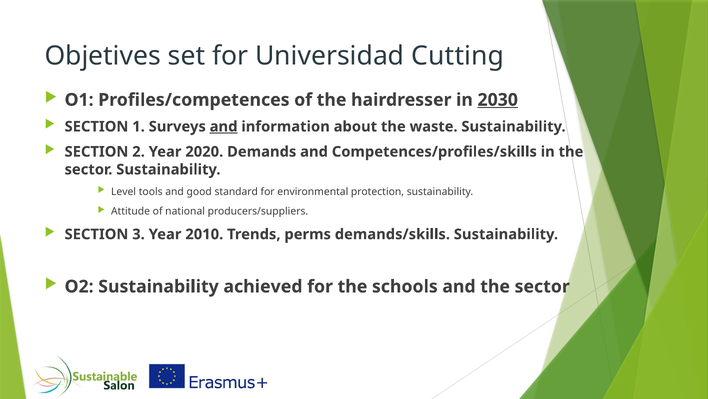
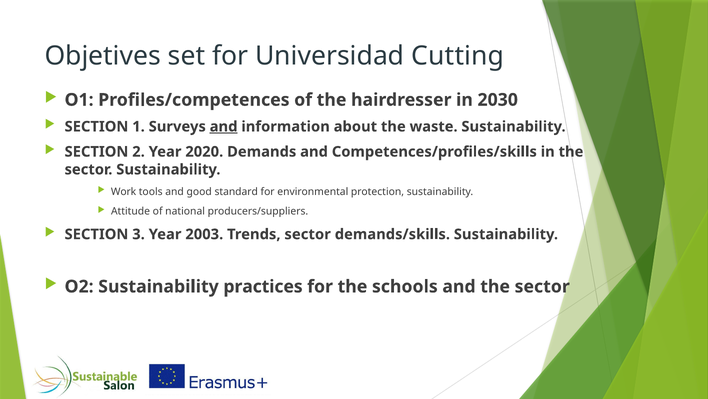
2030 underline: present -> none
Level: Level -> Work
2010: 2010 -> 2003
Trends perms: perms -> sector
achieved: achieved -> practices
